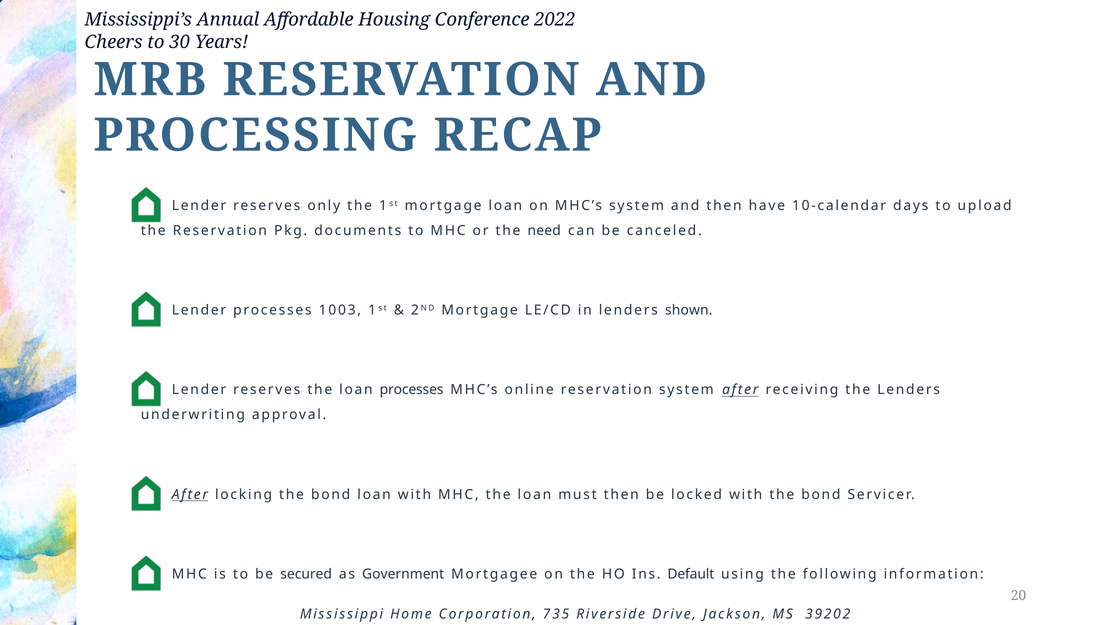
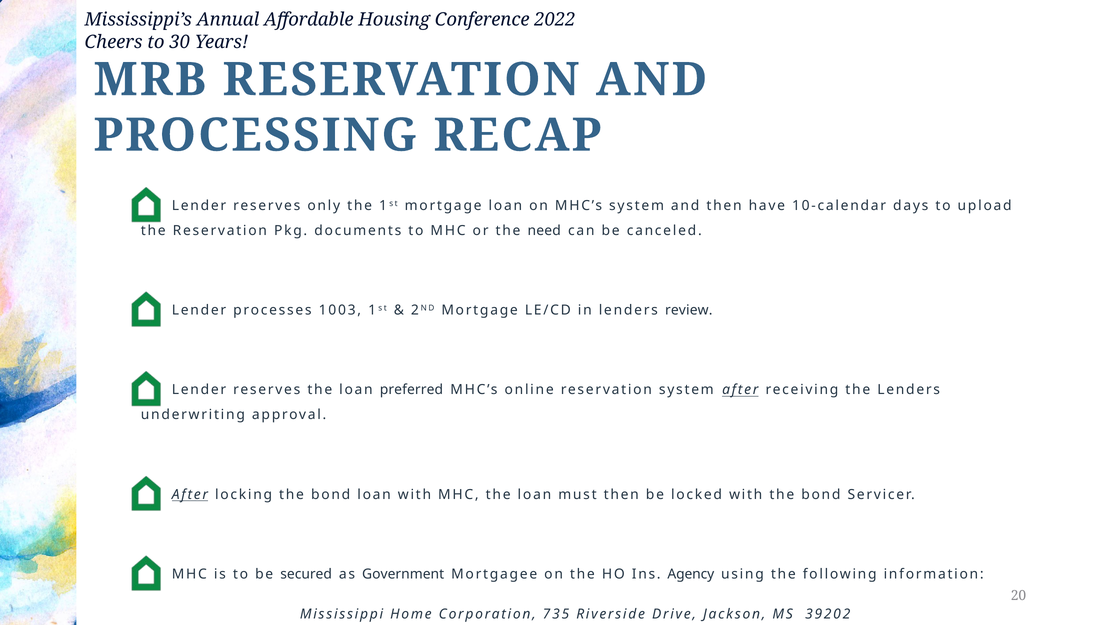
shown: shown -> review
loan processes: processes -> preferred
Default: Default -> Agency
